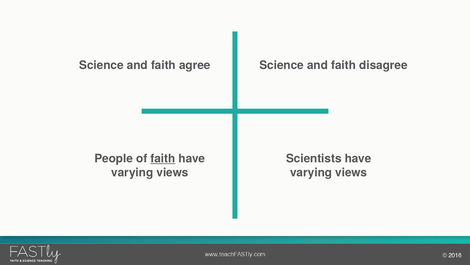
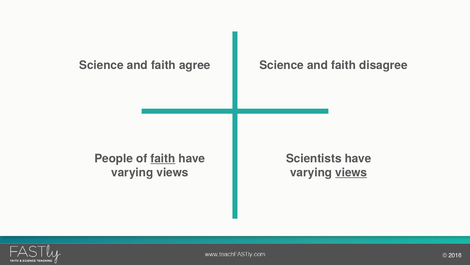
views at (351, 172) underline: none -> present
